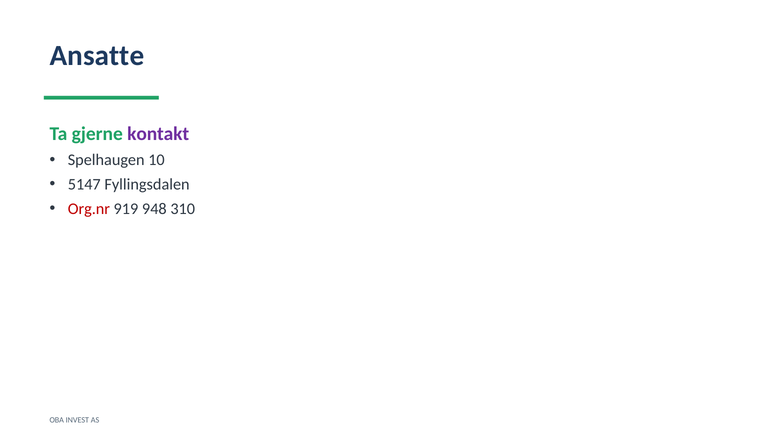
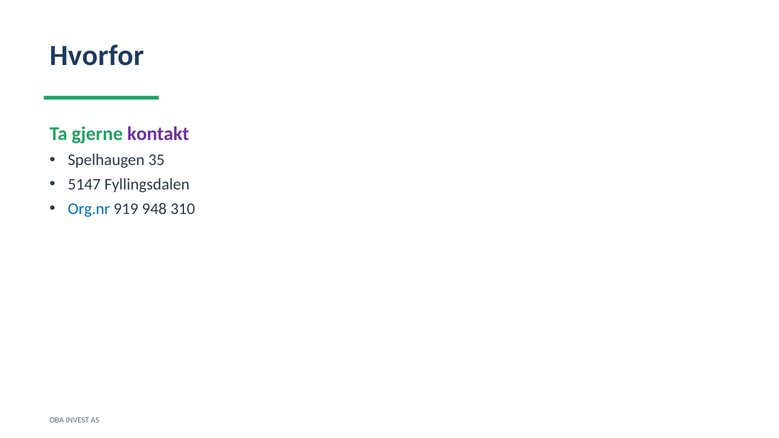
Ansatte: Ansatte -> Hvorfor
10: 10 -> 35
Org.nr colour: red -> blue
